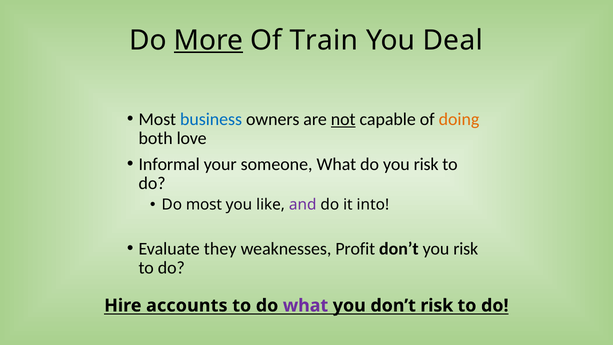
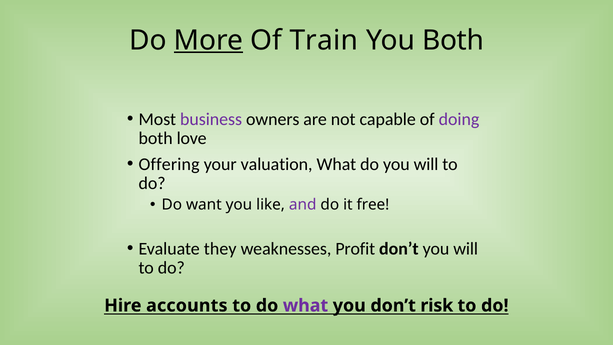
You Deal: Deal -> Both
business colour: blue -> purple
not underline: present -> none
doing colour: orange -> purple
Informal: Informal -> Offering
someone: someone -> valuation
do you risk: risk -> will
Do most: most -> want
into: into -> free
don’t you risk: risk -> will
